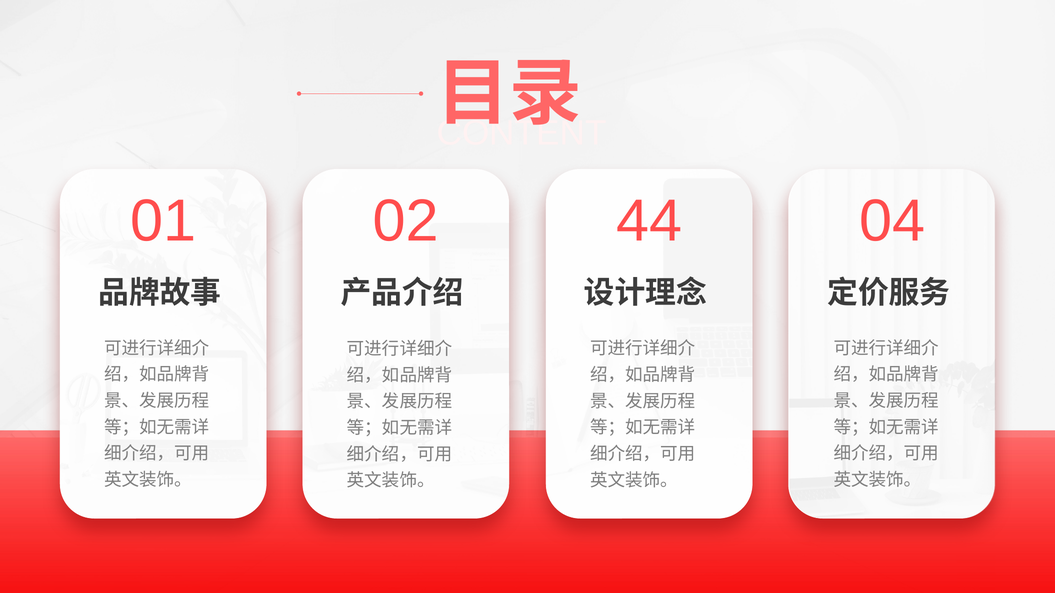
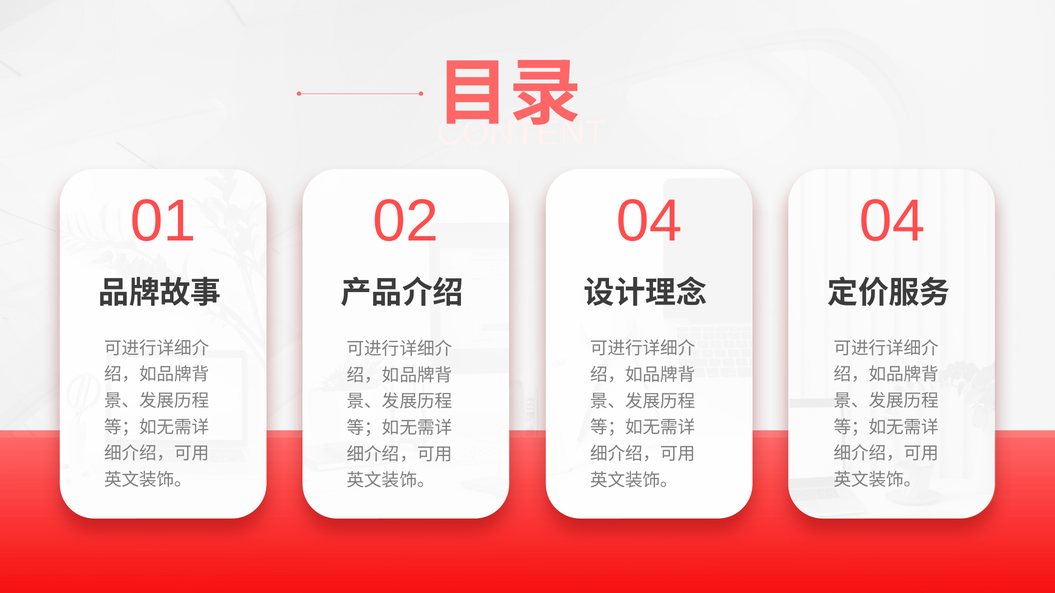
02 44: 44 -> 04
